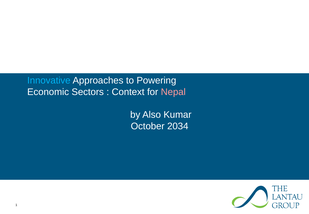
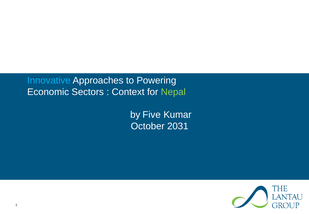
Nepal colour: pink -> light green
Also: Also -> Five
2034: 2034 -> 2031
